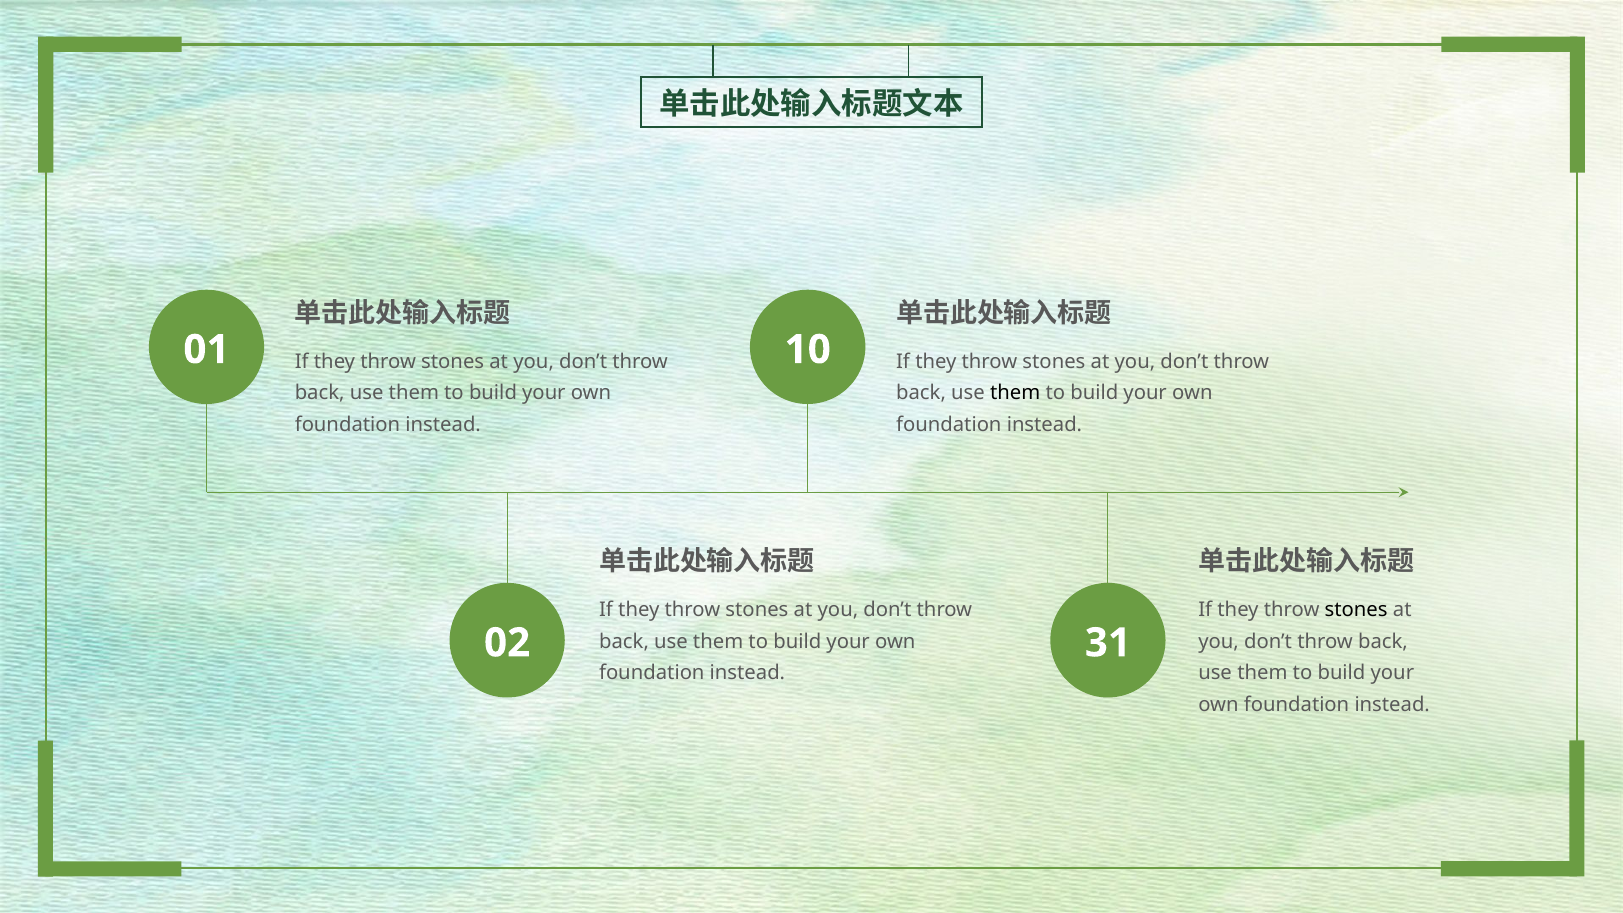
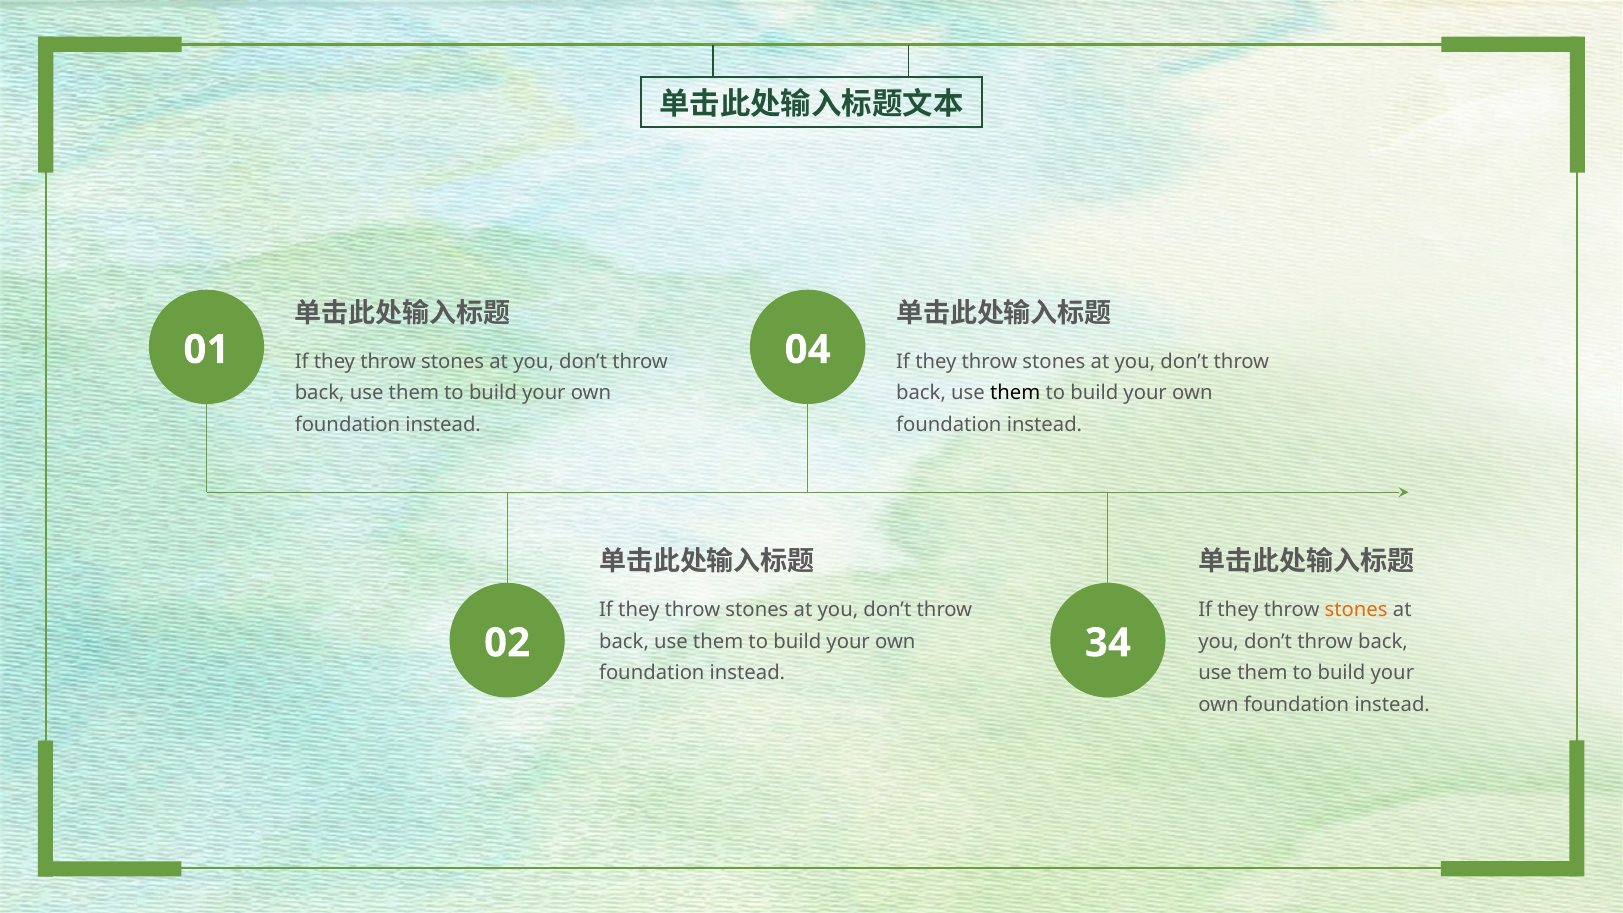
10: 10 -> 04
stones at (1356, 610) colour: black -> orange
31: 31 -> 34
